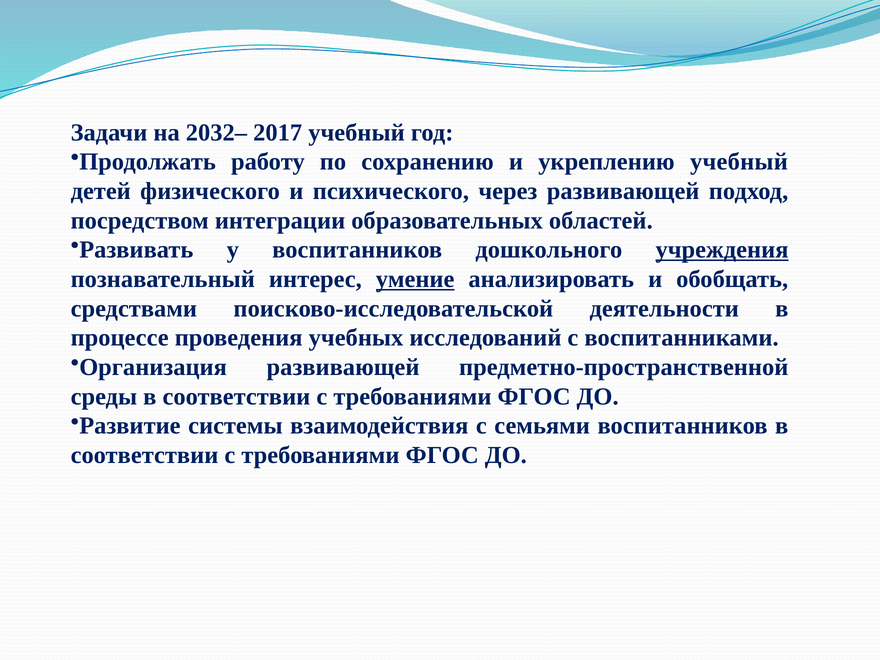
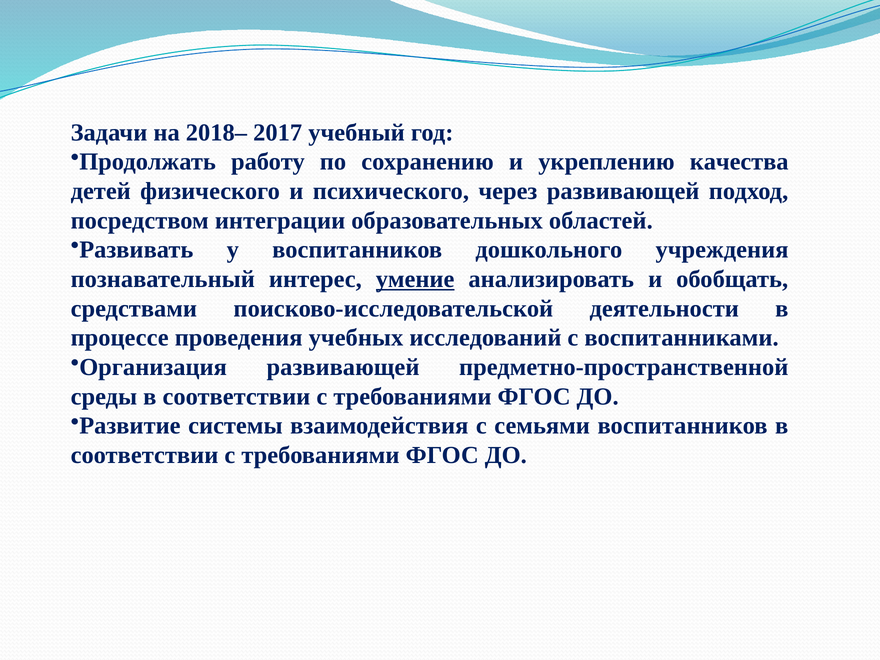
2032–: 2032– -> 2018–
укреплению учебный: учебный -> качества
учреждения underline: present -> none
